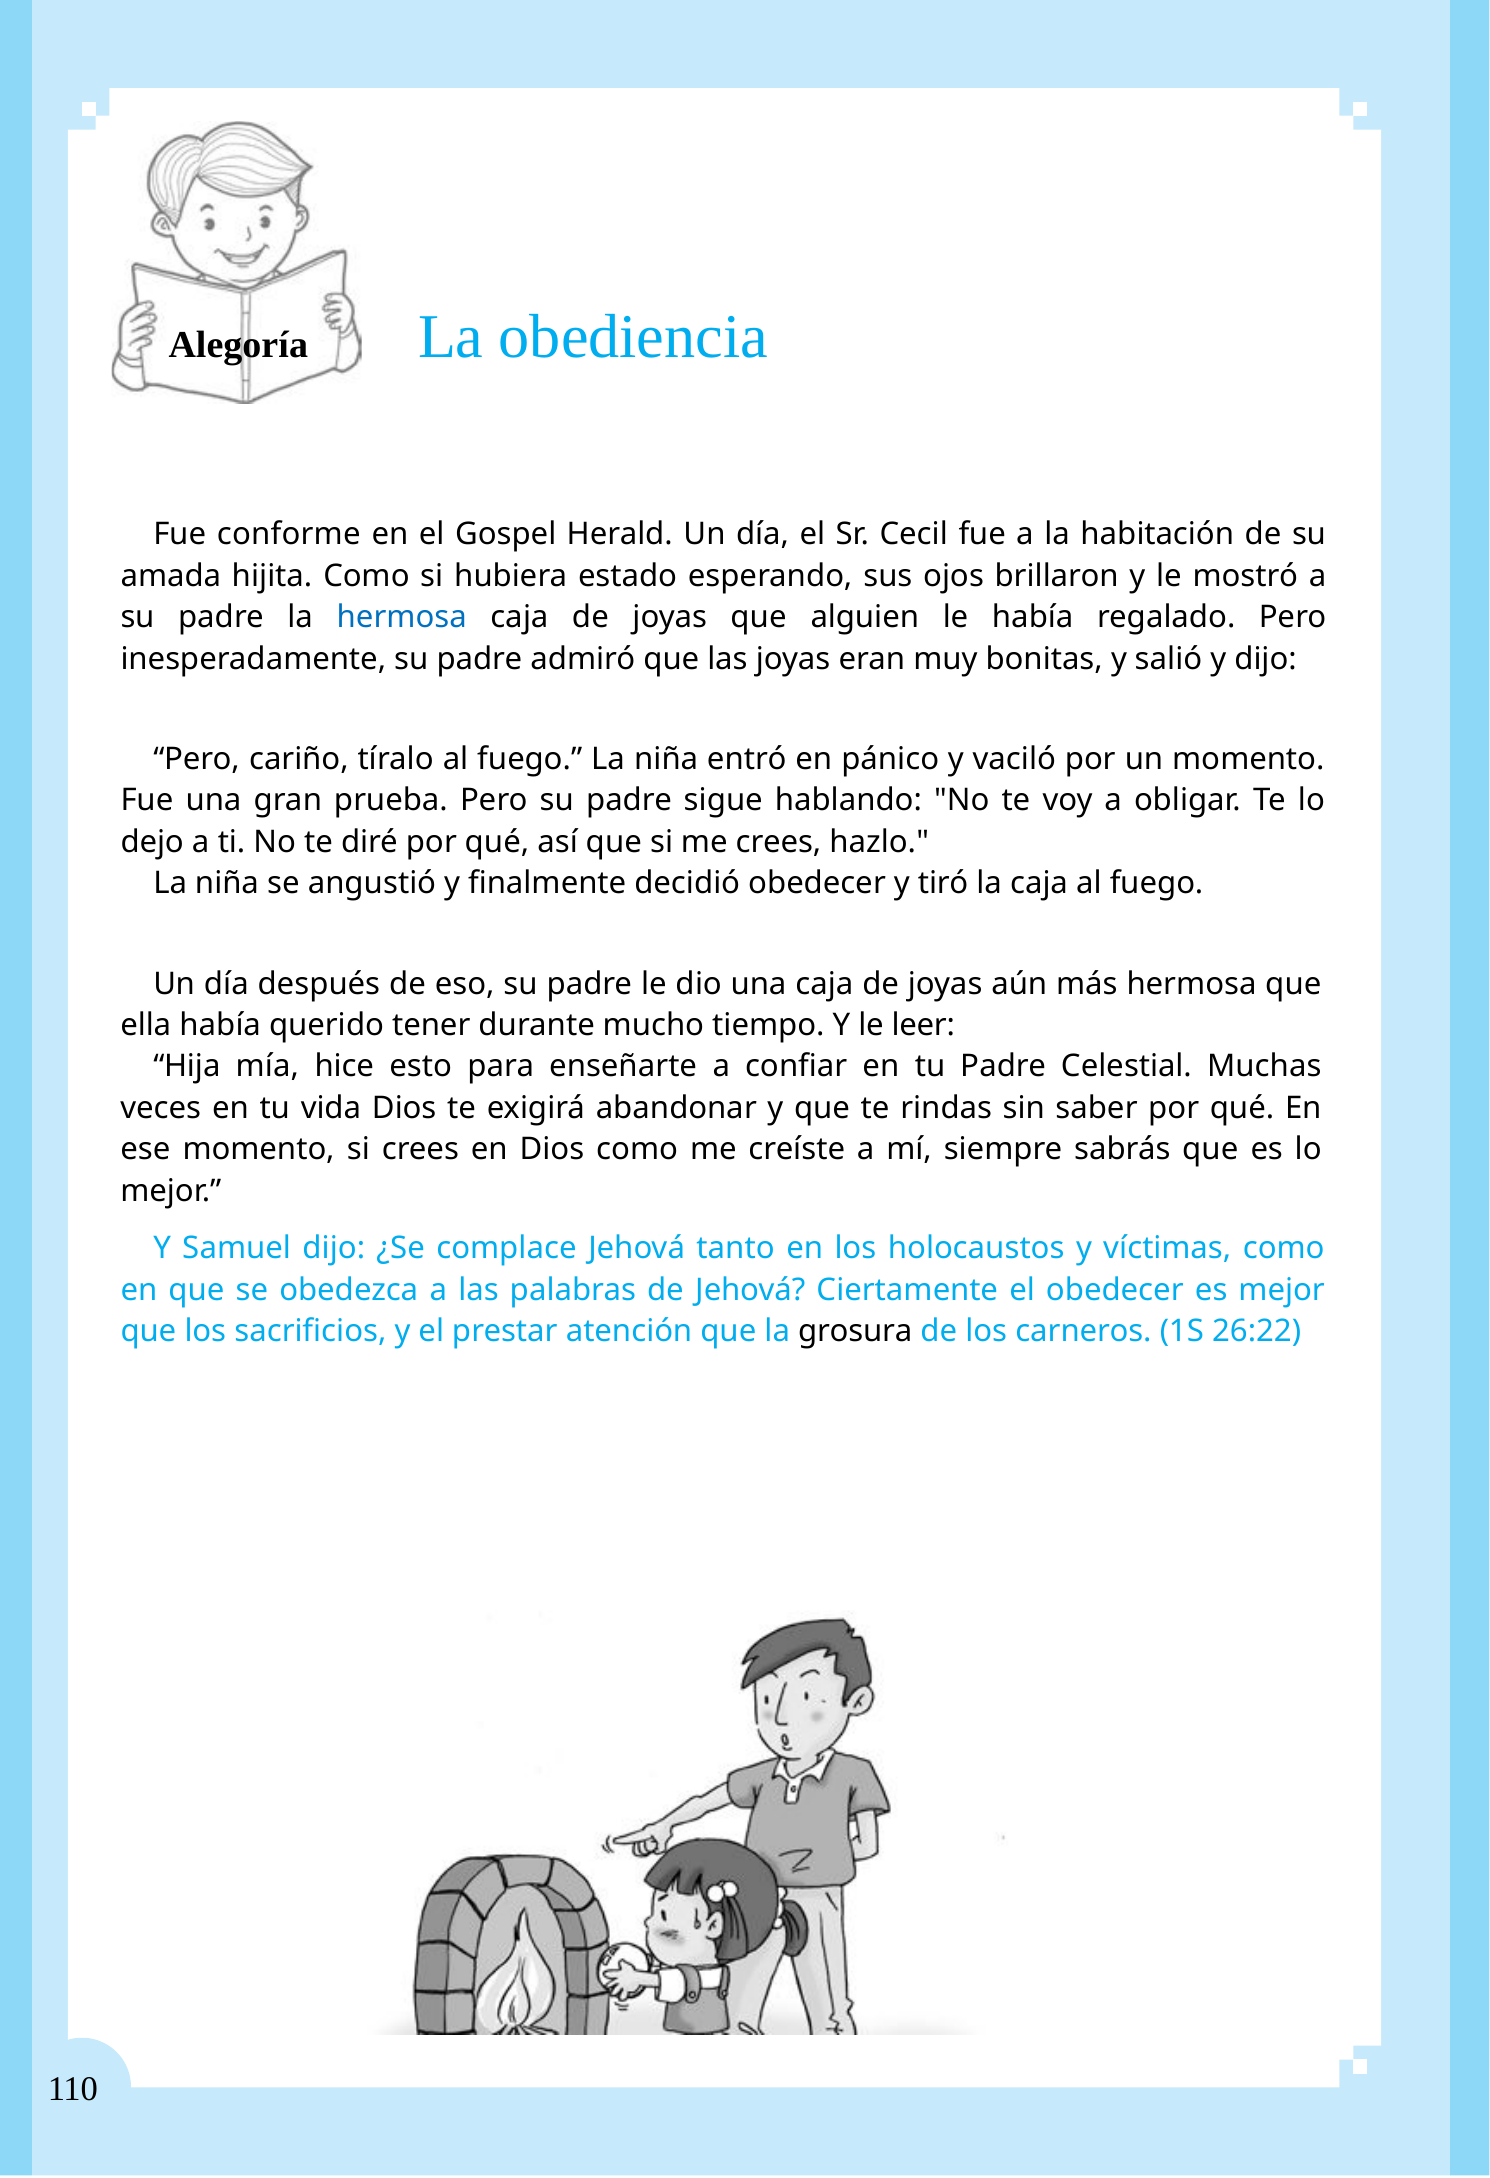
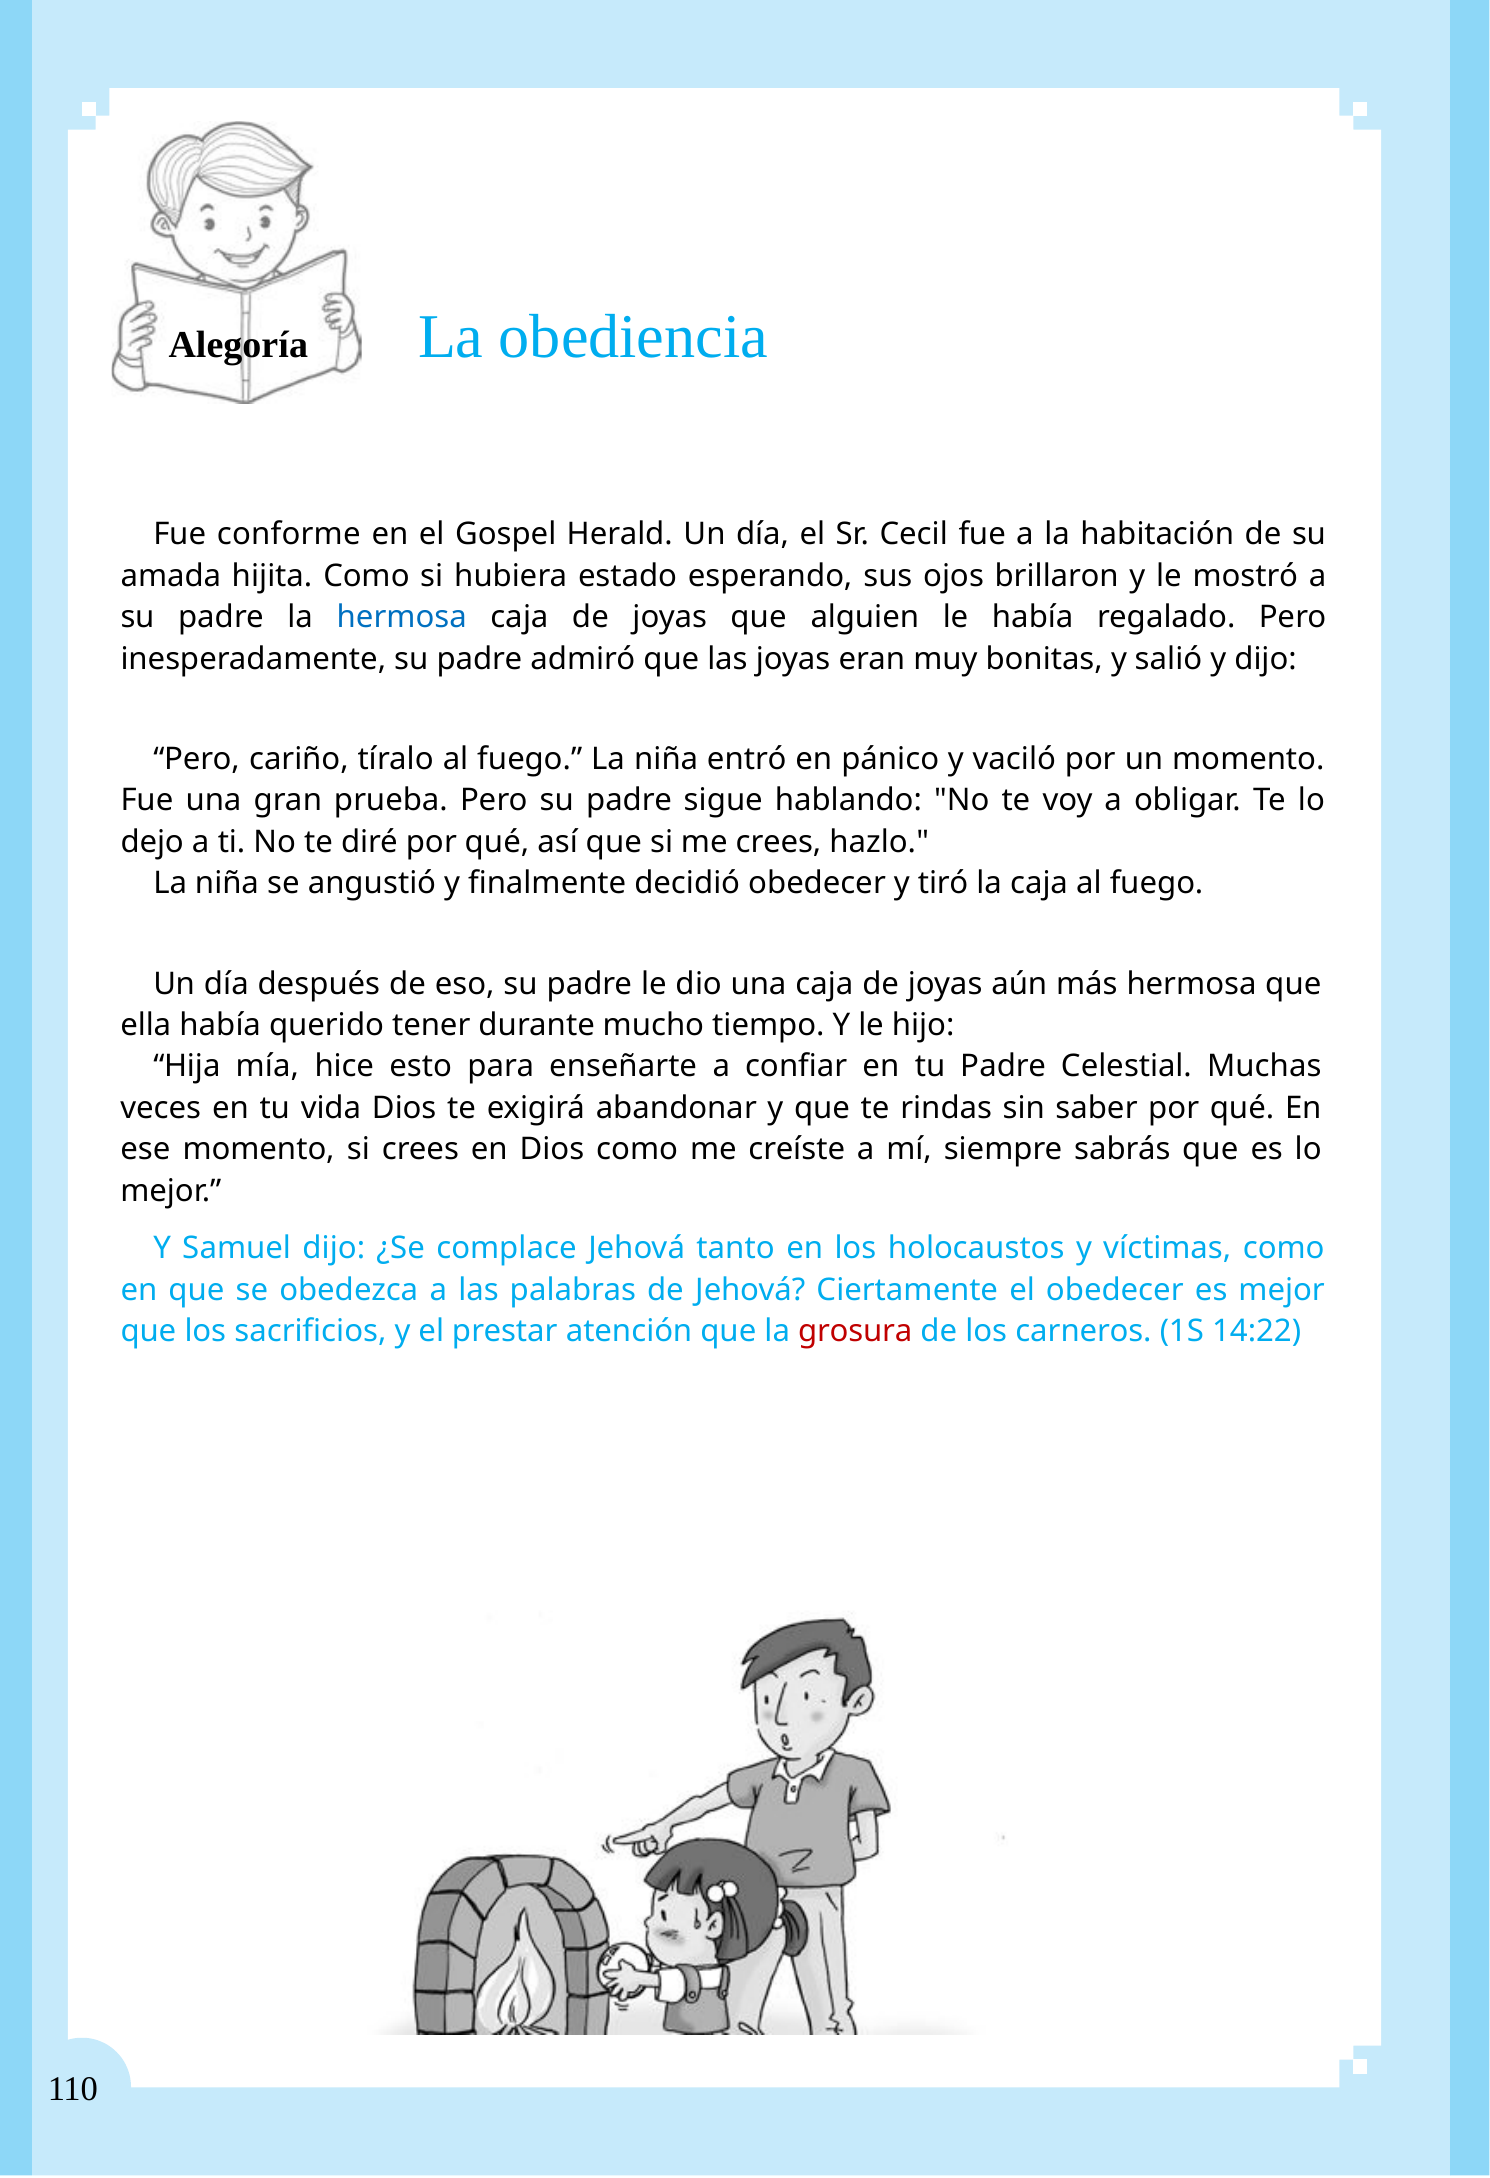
leer: leer -> hijo
grosura colour: black -> red
26:22: 26:22 -> 14:22
